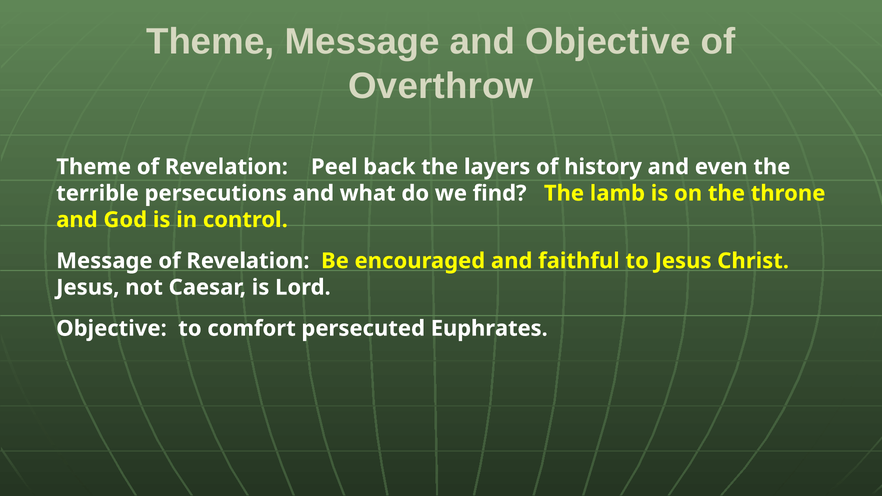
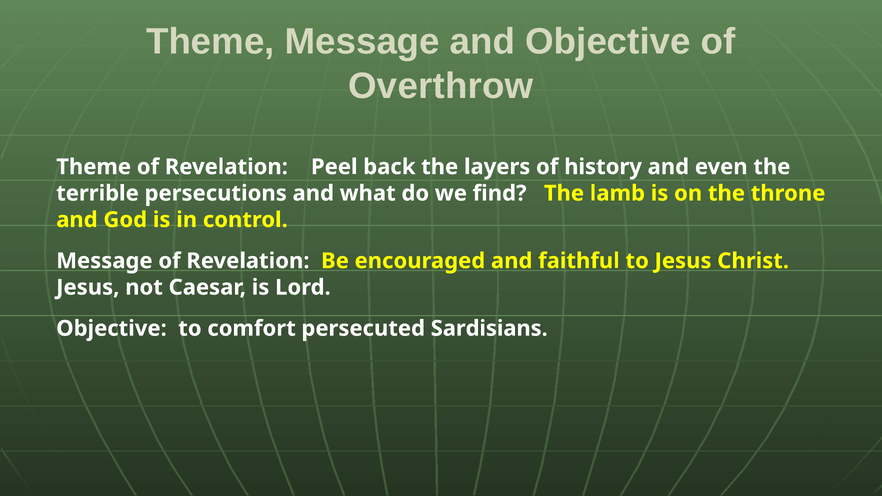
Euphrates: Euphrates -> Sardisians
